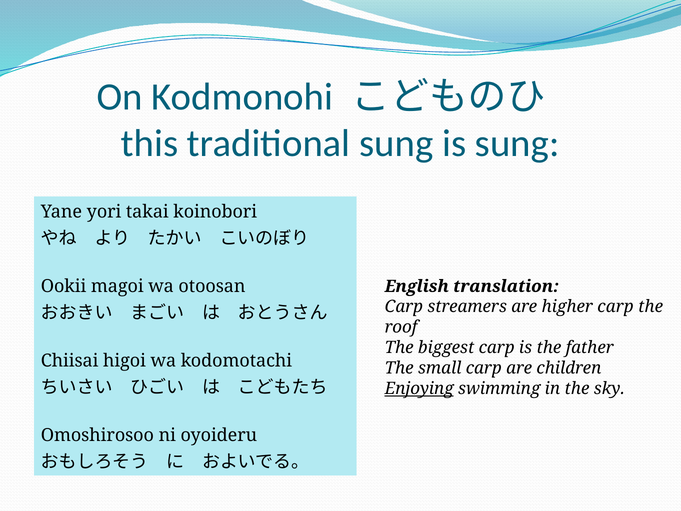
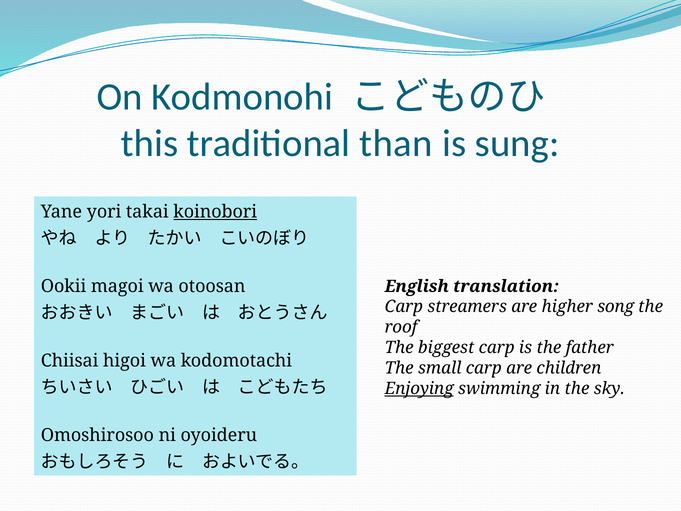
traditional sung: sung -> than
koinobori underline: none -> present
higher carp: carp -> song
